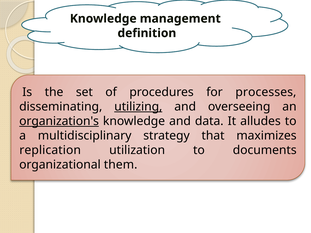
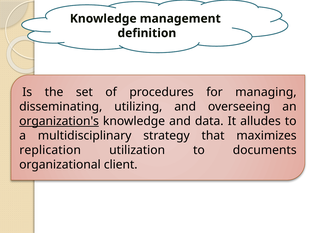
processes: processes -> managing
utilizing underline: present -> none
them: them -> client
